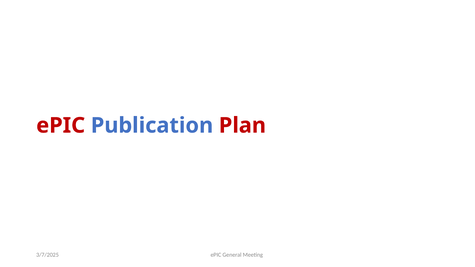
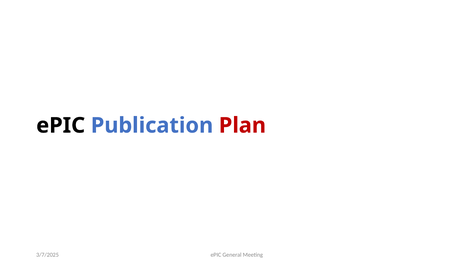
ePIC at (61, 126) colour: red -> black
